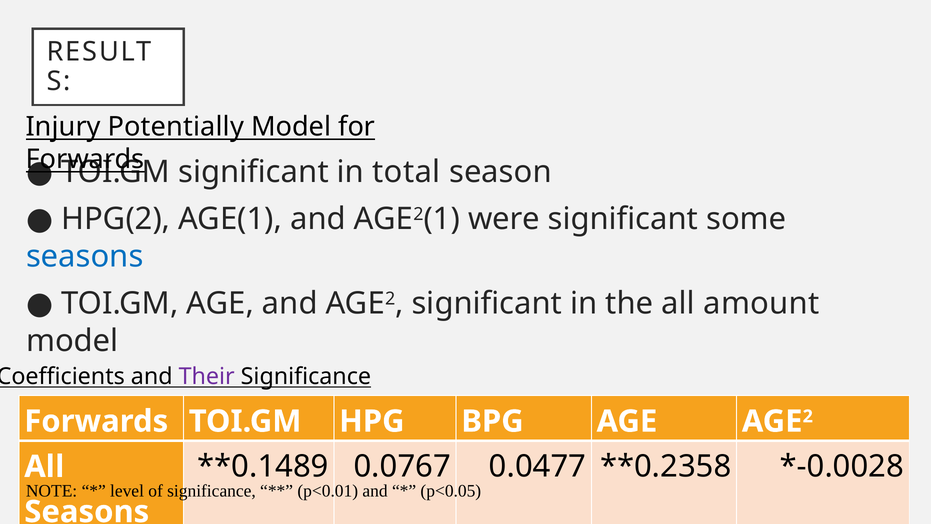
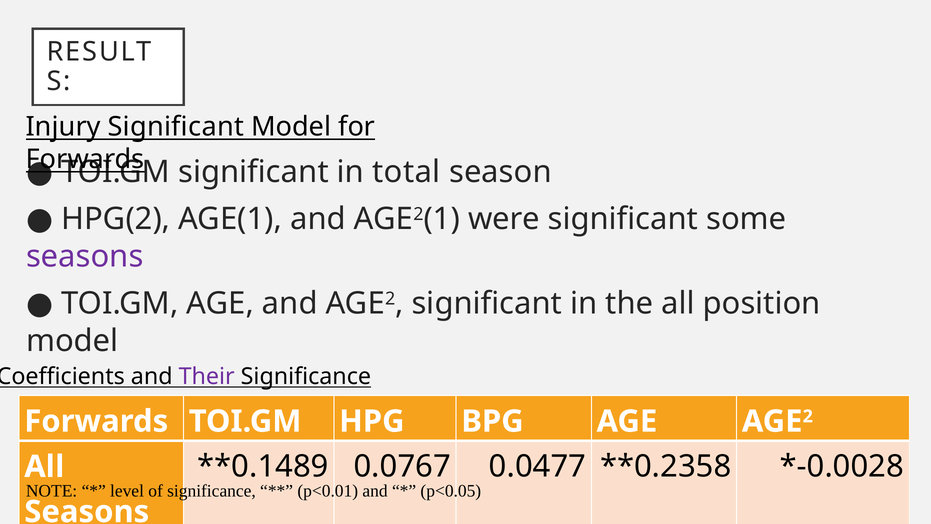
Injury Potentially: Potentially -> Significant
seasons at (85, 256) colour: blue -> purple
amount: amount -> position
